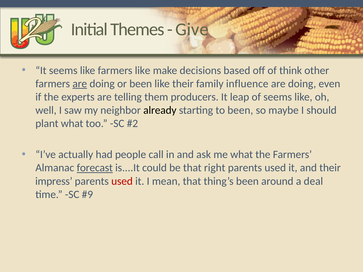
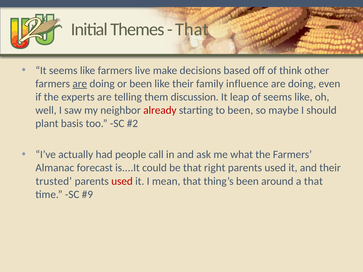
Give at (192, 29): Give -> That
farmers like: like -> live
producers: producers -> discussion
already colour: black -> red
plant what: what -> basis
forecast underline: present -> none
impress: impress -> trusted
a deal: deal -> that
